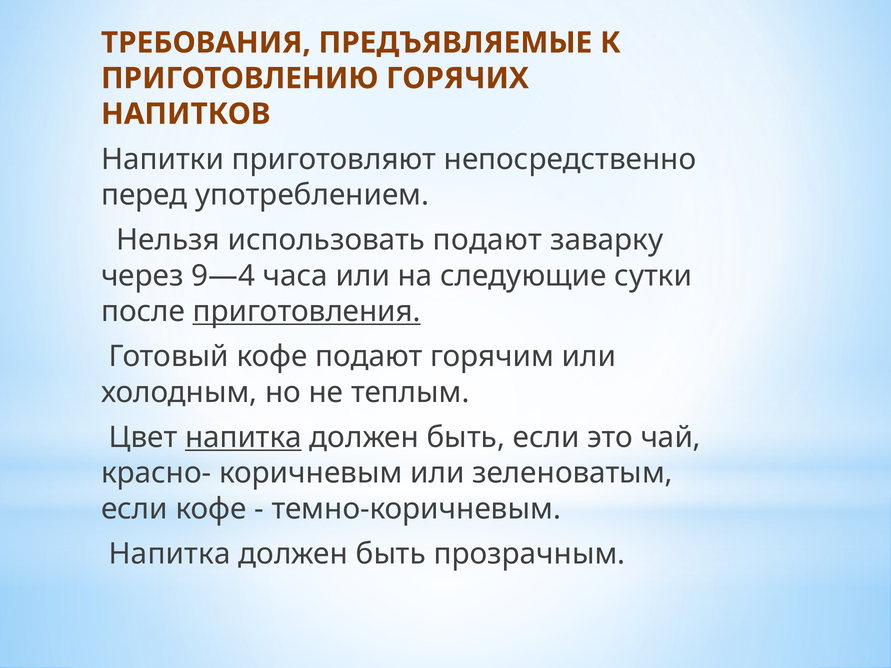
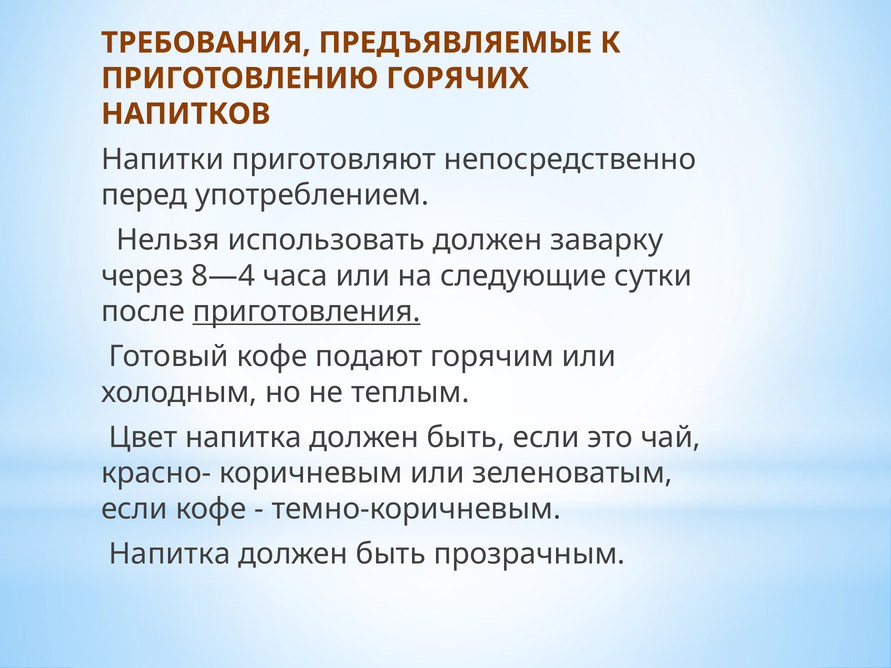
использовать подают: подают -> должен
9—4: 9—4 -> 8—4
напитка at (243, 438) underline: present -> none
